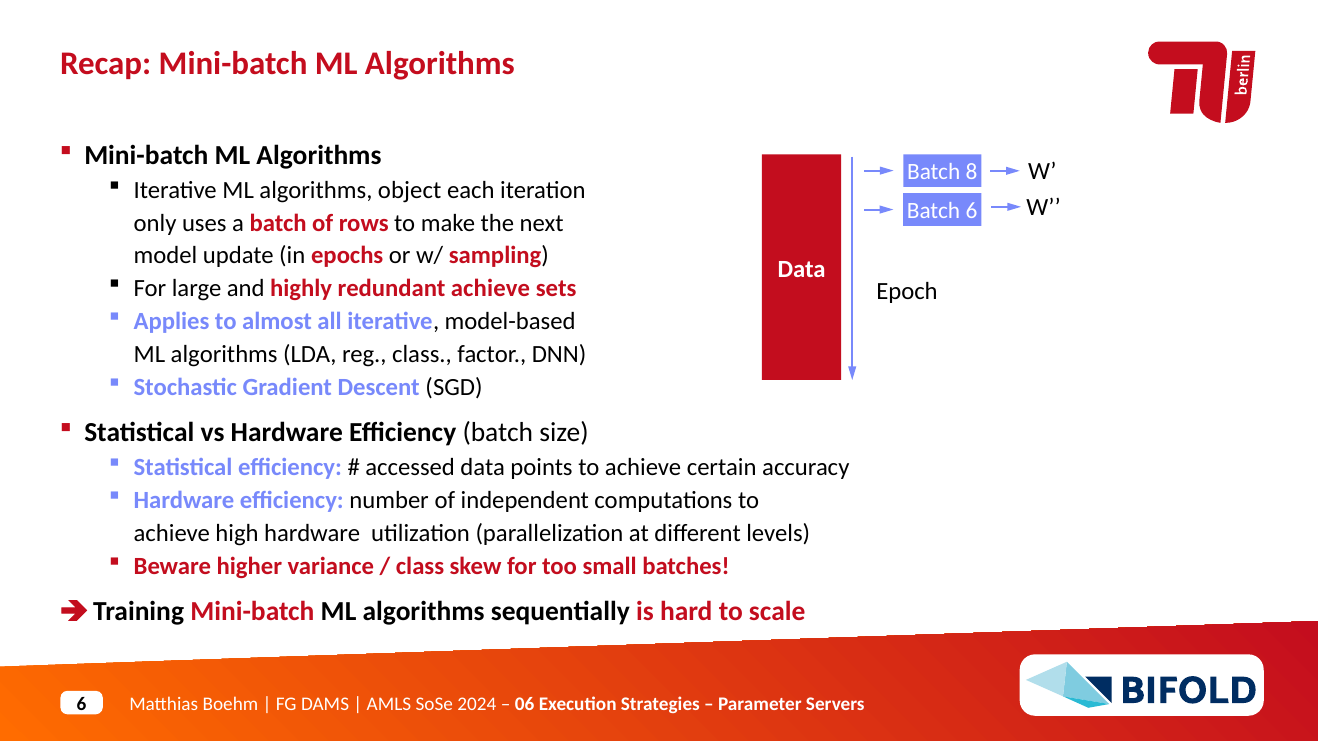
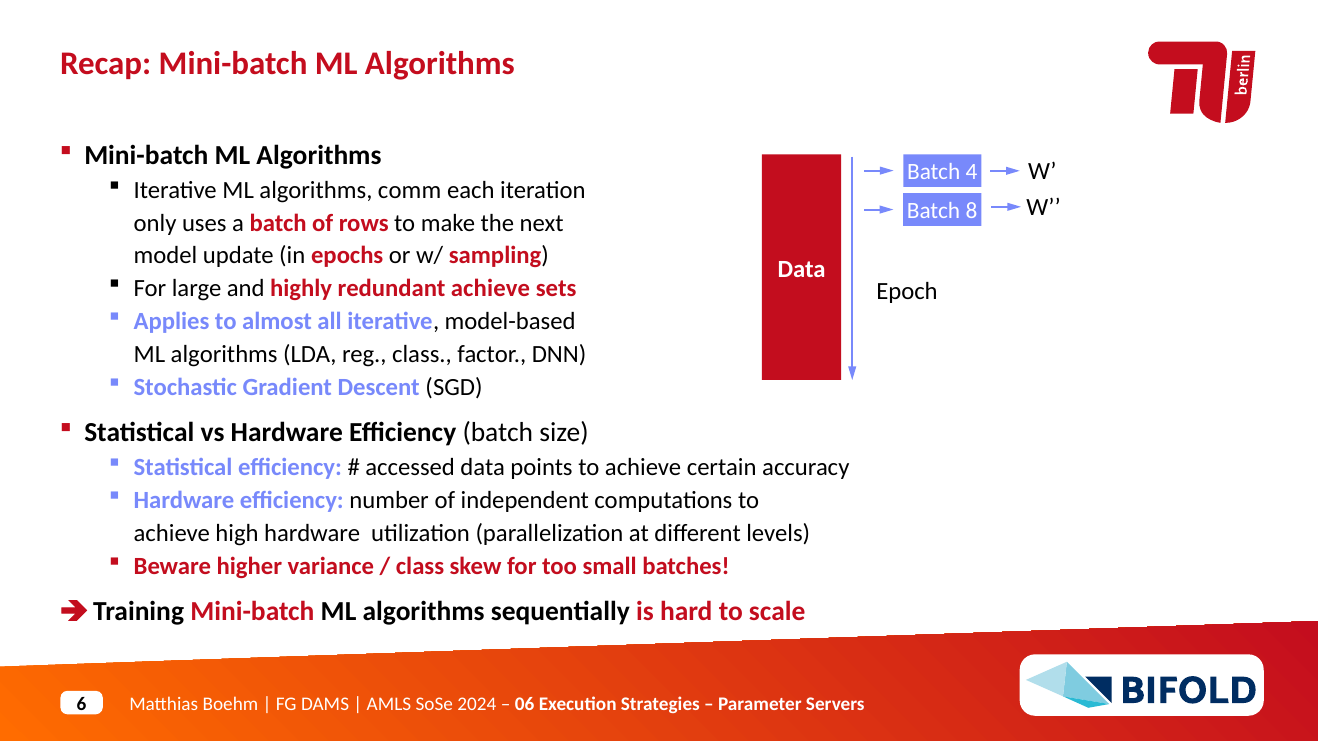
8: 8 -> 4
object: object -> comm
Batch 6: 6 -> 8
